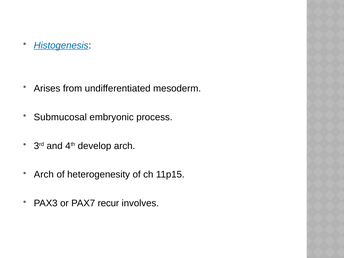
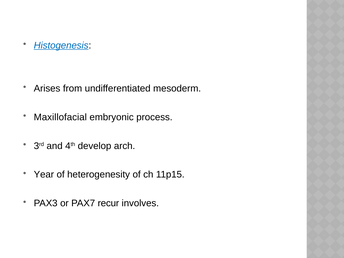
Submucosal: Submucosal -> Maxillofacial
Arch at (44, 175): Arch -> Year
